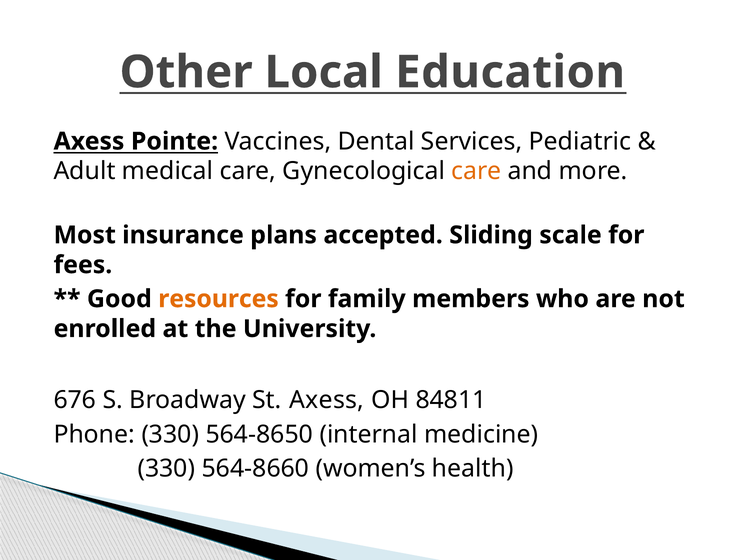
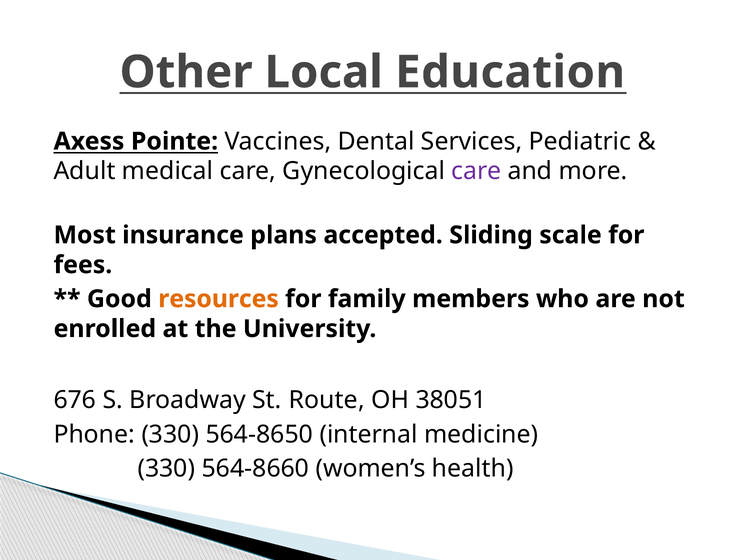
care at (476, 171) colour: orange -> purple
St Axess: Axess -> Route
84811: 84811 -> 38051
